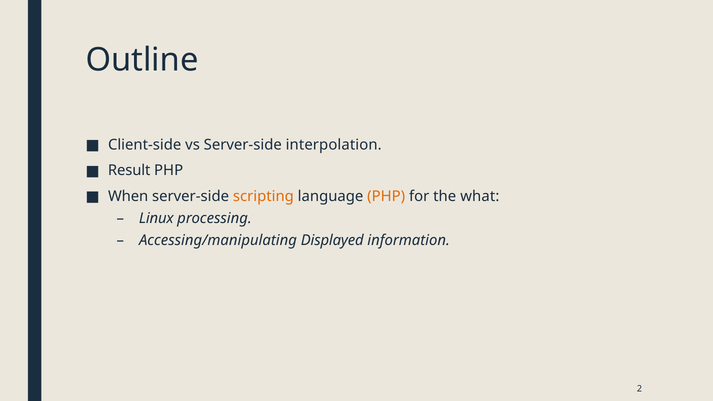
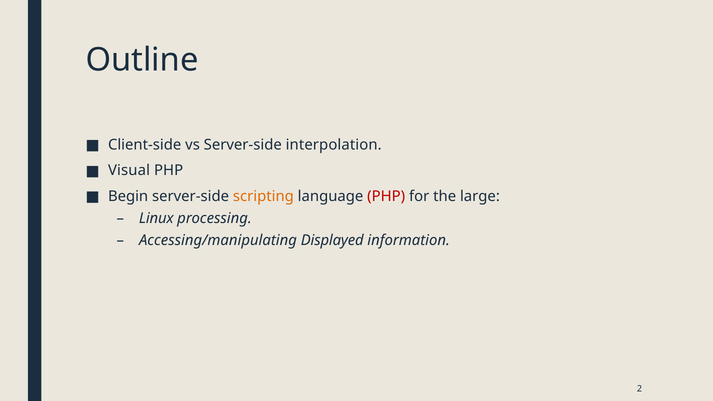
Result: Result -> Visual
When: When -> Begin
PHP at (386, 196) colour: orange -> red
what: what -> large
